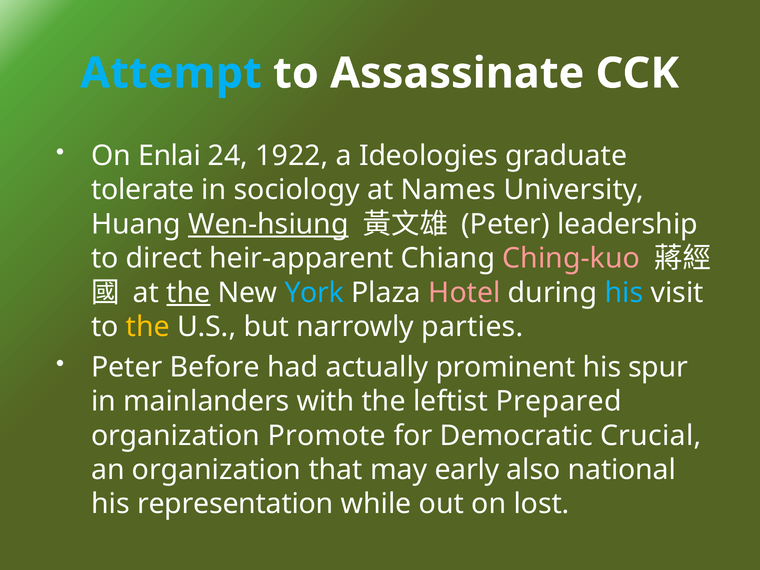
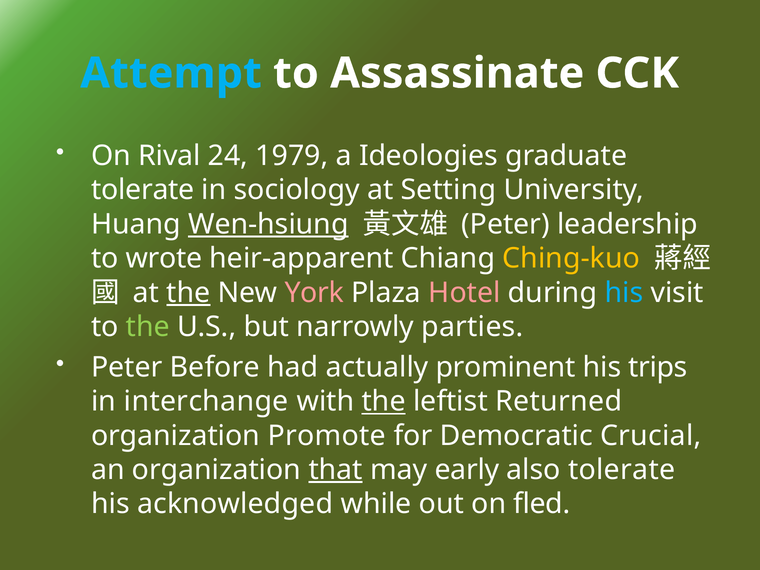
Enlai: Enlai -> Rival
1922: 1922 -> 1979
Names: Names -> Setting
direct: direct -> wrote
Ching-kuo colour: pink -> yellow
York colour: light blue -> pink
the at (148, 327) colour: yellow -> light green
spur: spur -> trips
mainlanders: mainlanders -> interchange
the at (384, 401) underline: none -> present
Prepared: Prepared -> Returned
that underline: none -> present
also national: national -> tolerate
representation: representation -> acknowledged
lost: lost -> fled
